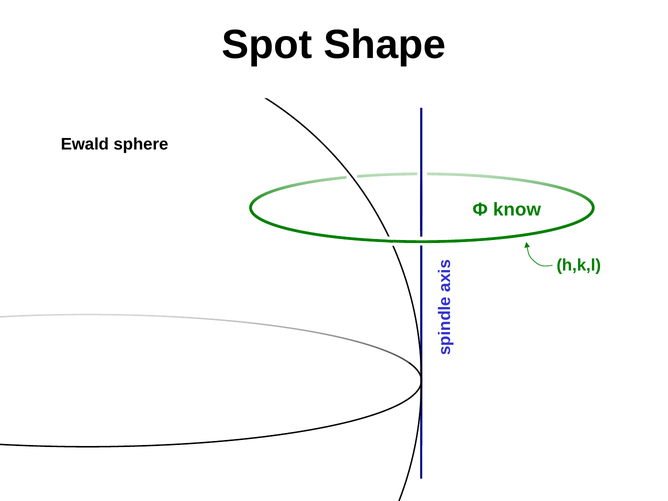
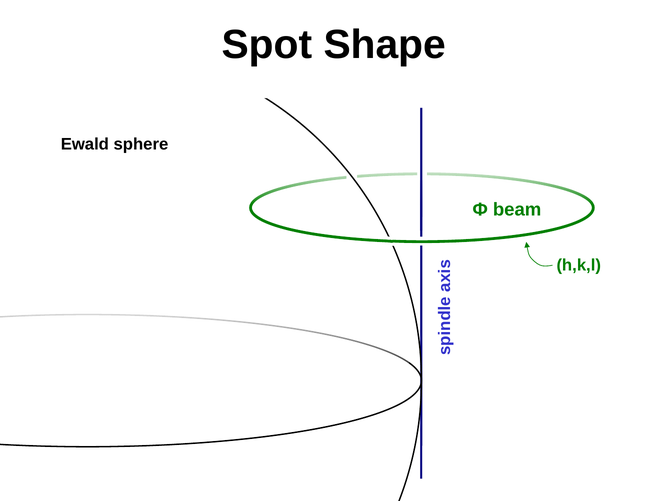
know: know -> beam
